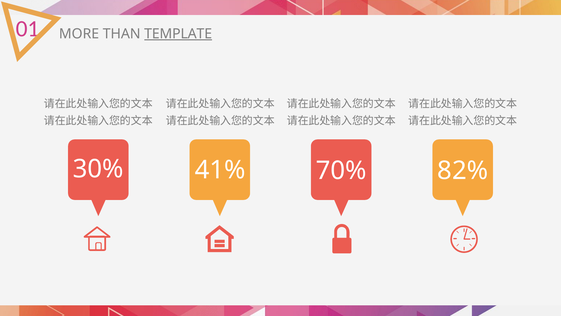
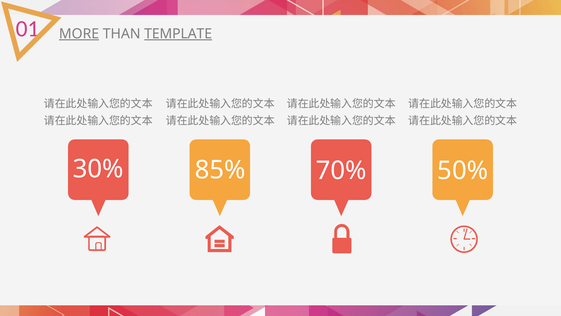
MORE underline: none -> present
41%: 41% -> 85%
82%: 82% -> 50%
